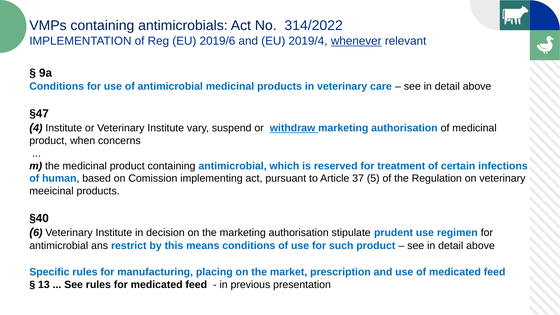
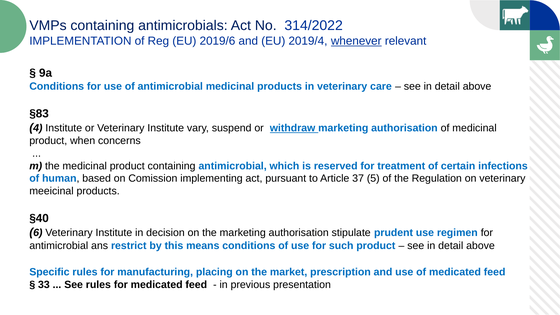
§47: §47 -> §83
13: 13 -> 33
